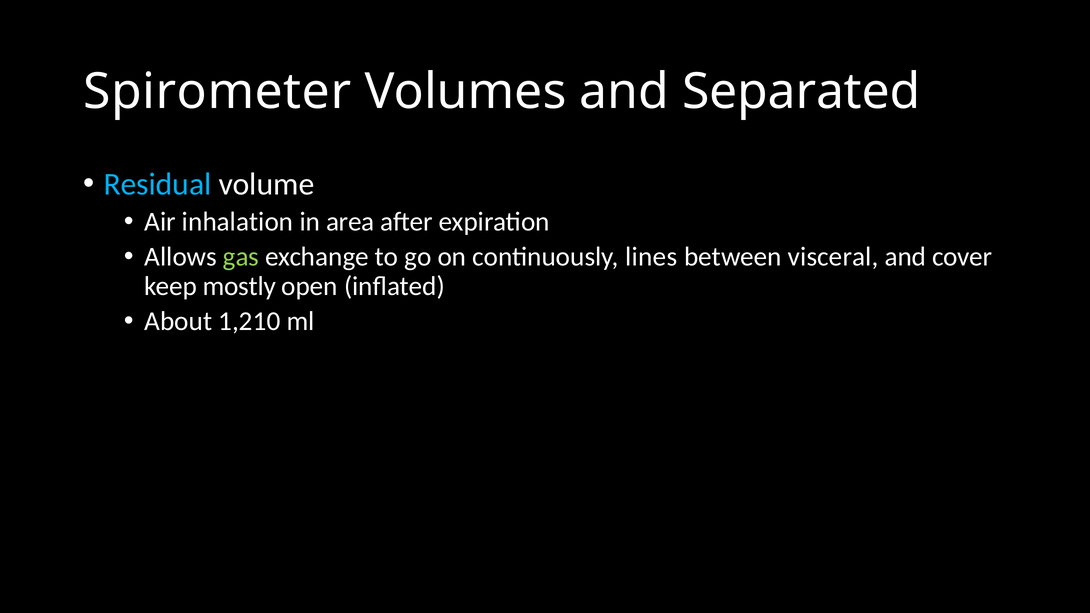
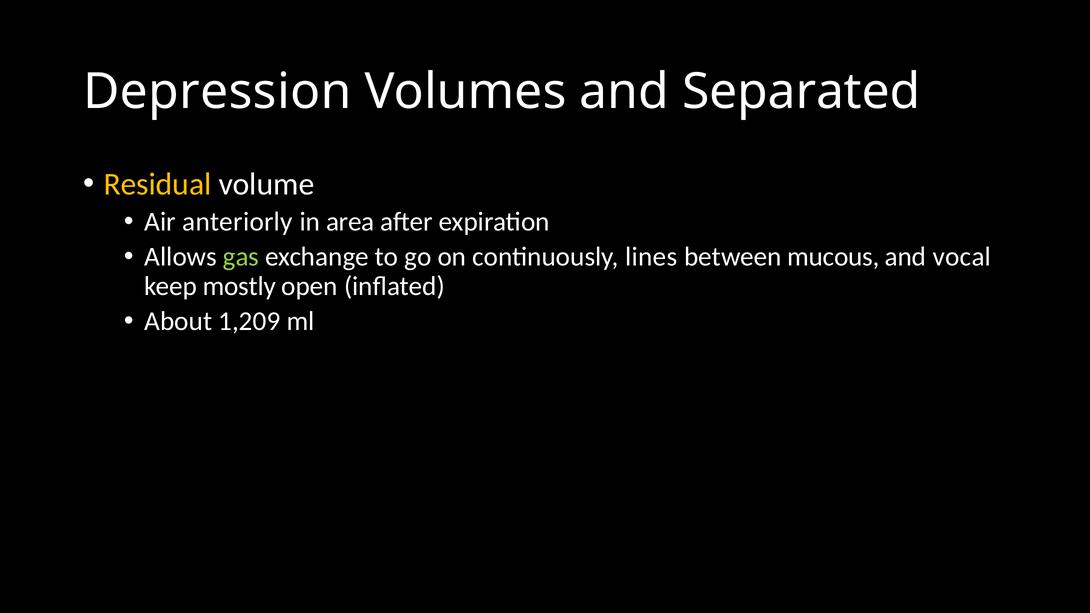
Spirometer: Spirometer -> Depression
Residual colour: light blue -> yellow
inhalation: inhalation -> anteriorly
visceral: visceral -> mucous
cover: cover -> vocal
1,210: 1,210 -> 1,209
